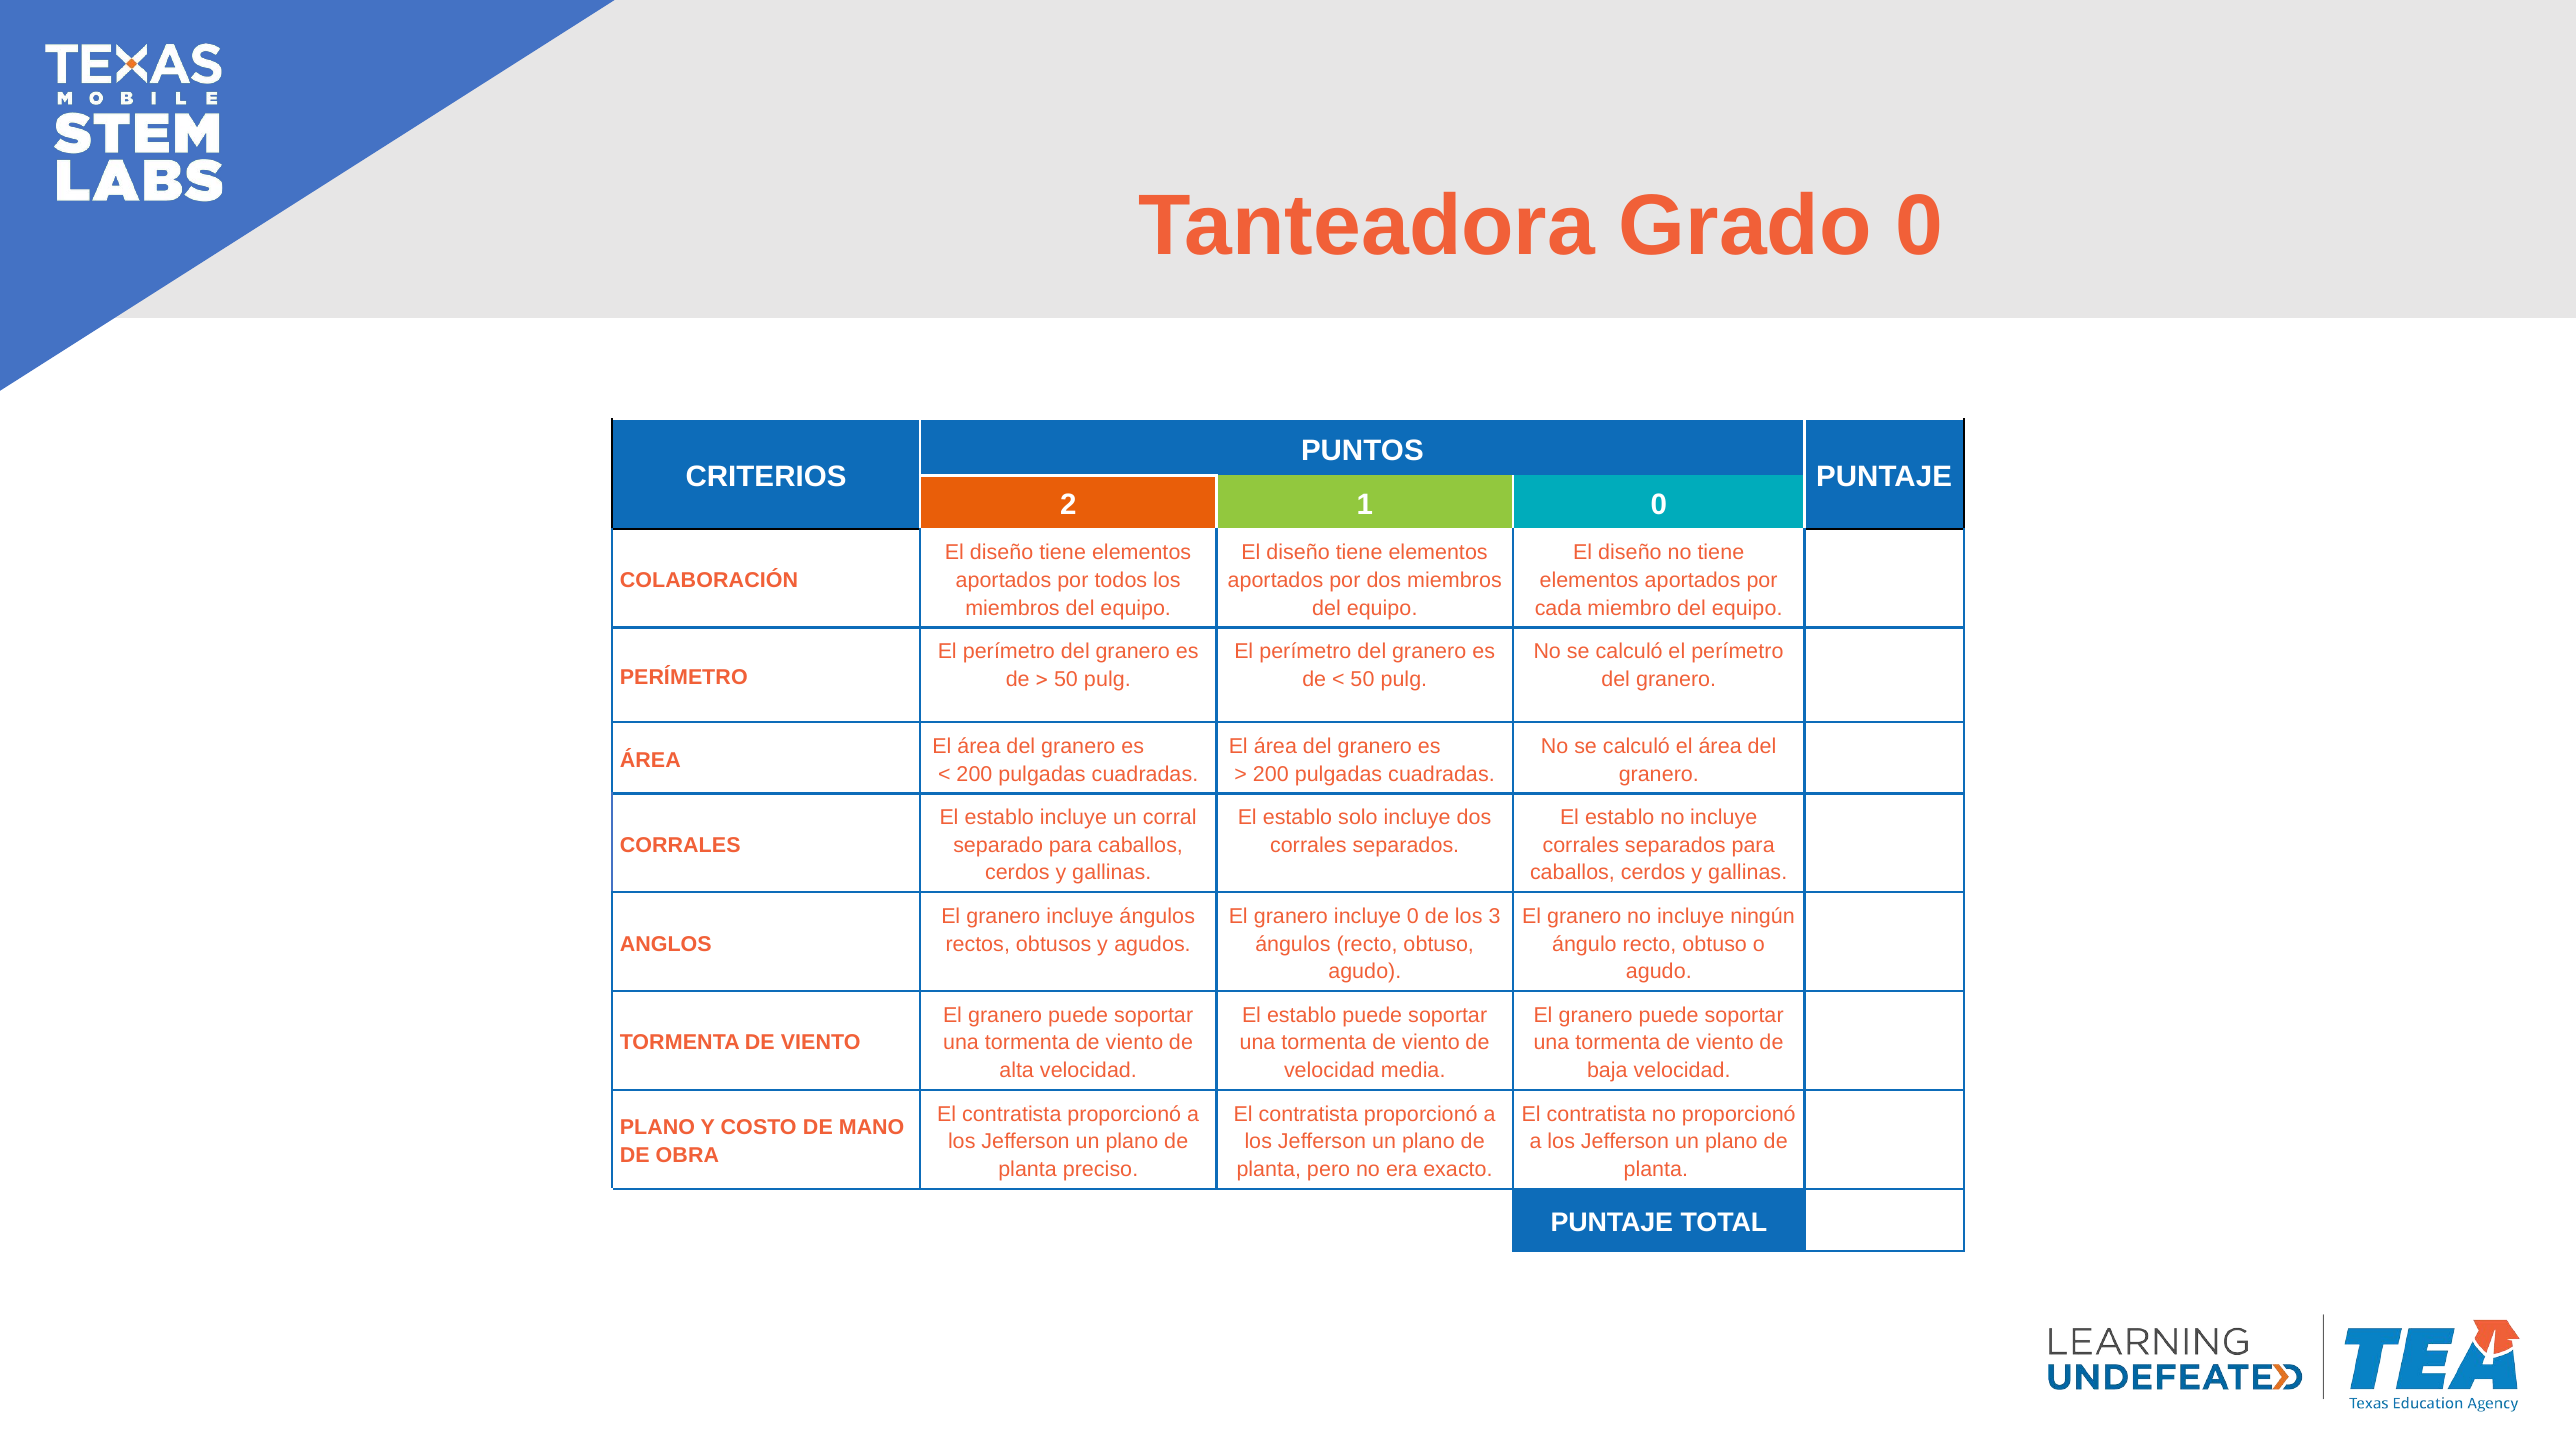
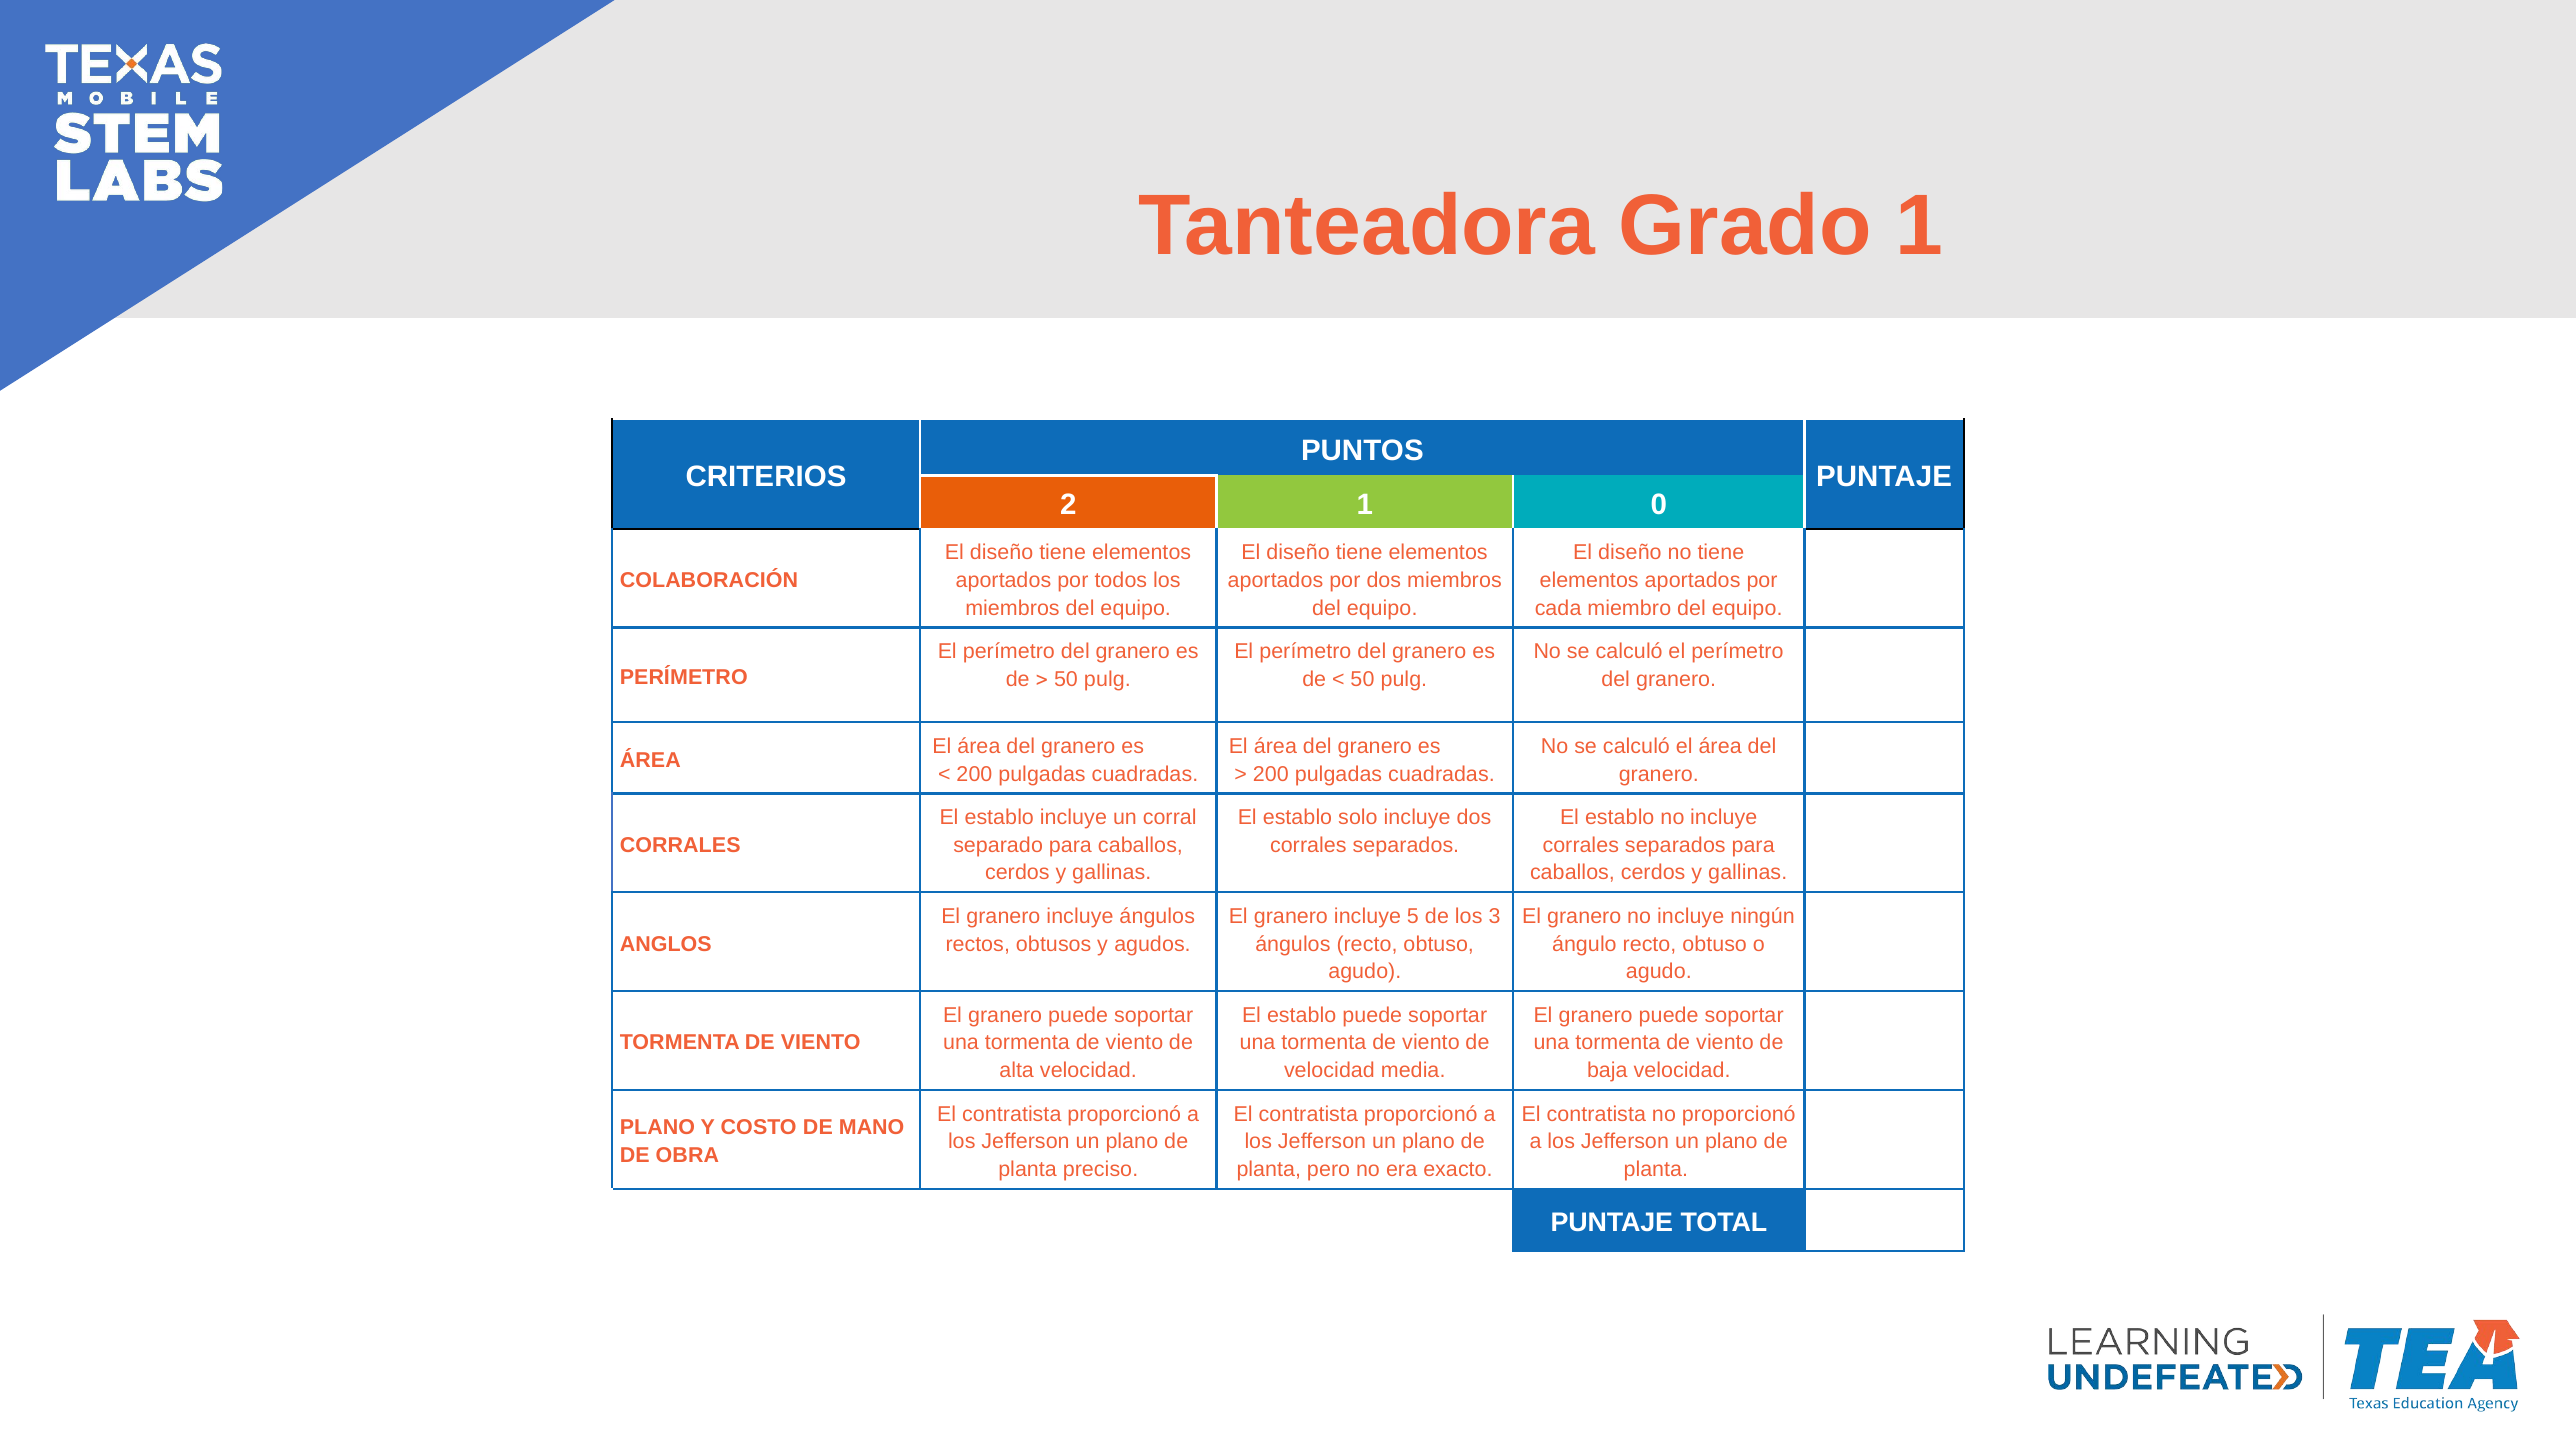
Grado 0: 0 -> 1
incluye 0: 0 -> 5
